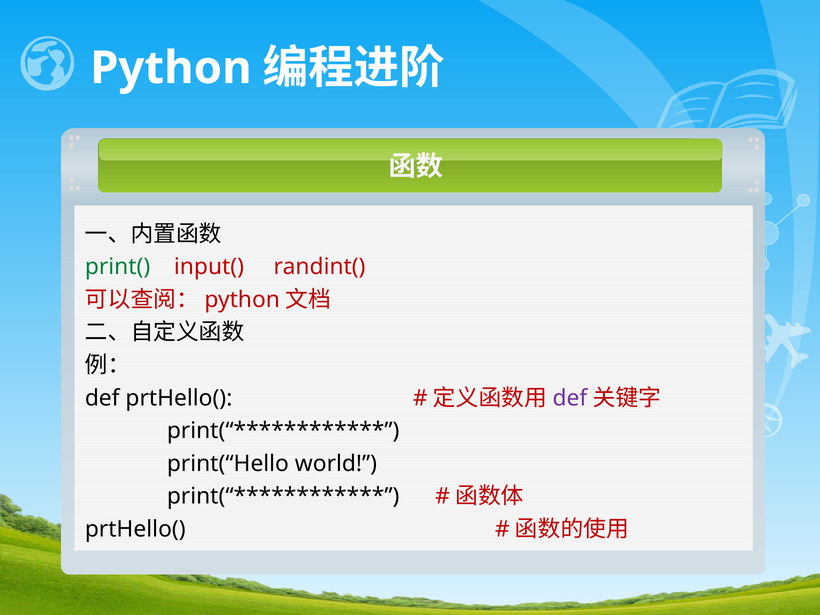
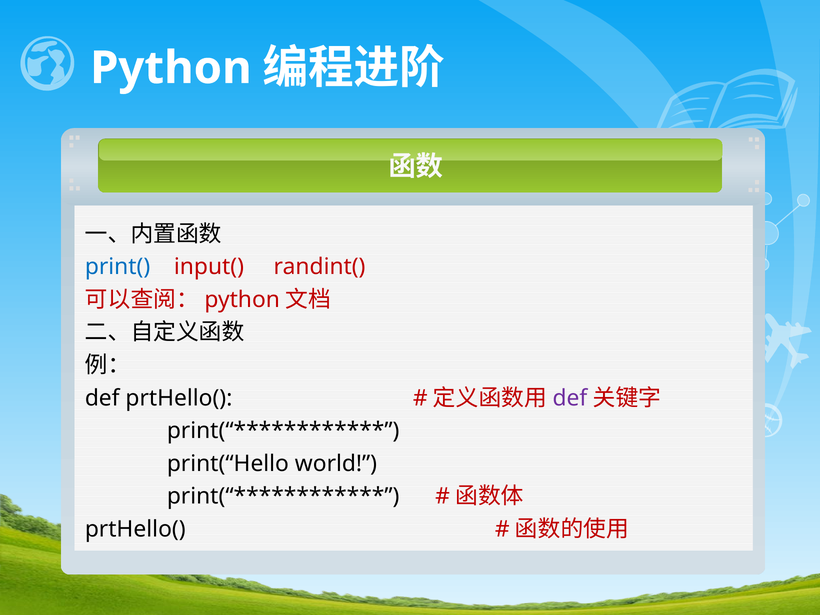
print( colour: green -> blue
